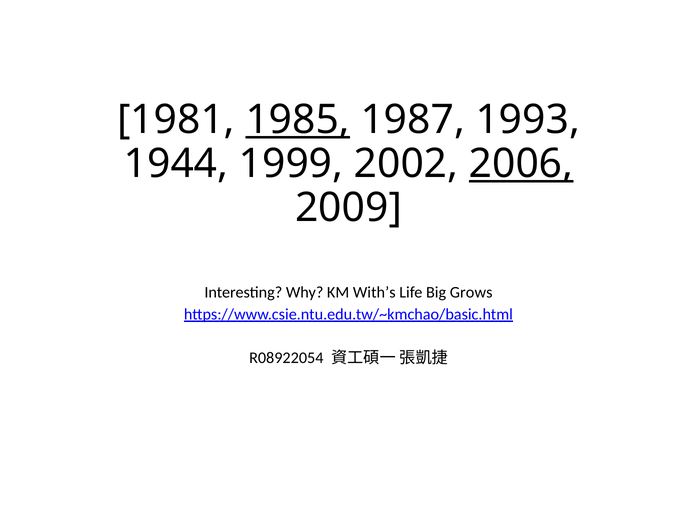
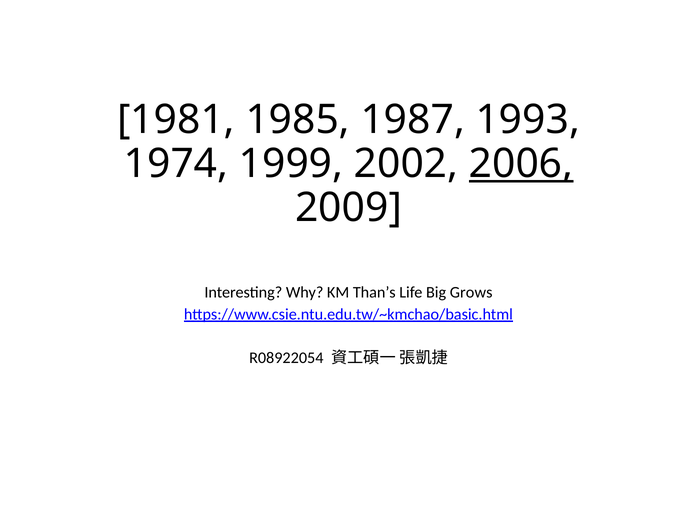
1985 underline: present -> none
1944: 1944 -> 1974
With’s: With’s -> Than’s
